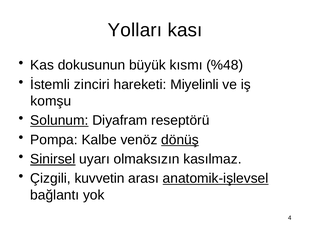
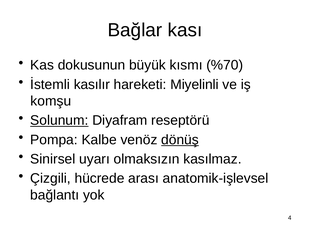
Yolları: Yolları -> Bağlar
%48: %48 -> %70
zinciri: zinciri -> kasılır
Sinirsel underline: present -> none
kuvvetin: kuvvetin -> hücrede
anatomik-işlevsel underline: present -> none
